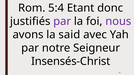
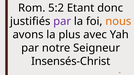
5:4: 5:4 -> 5:2
nous colour: purple -> orange
said: said -> plus
